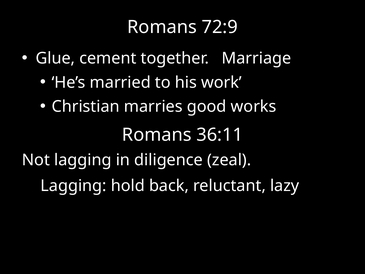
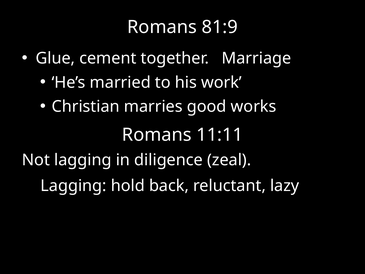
72:9: 72:9 -> 81:9
36:11: 36:11 -> 11:11
